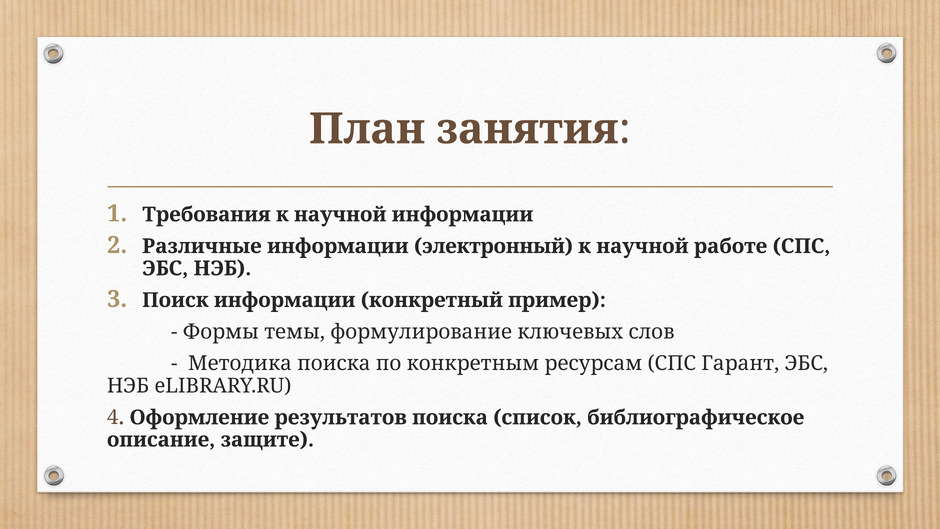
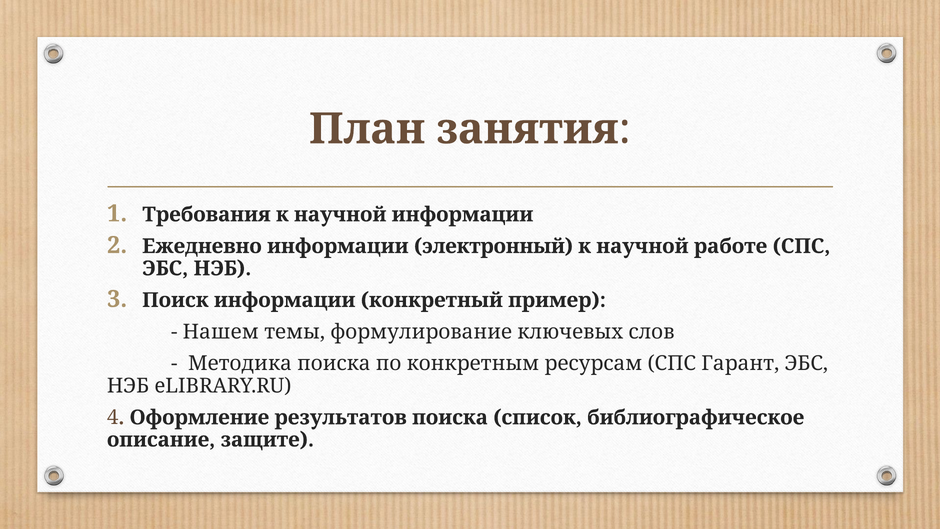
Различные: Различные -> Ежедневно
Формы: Формы -> Нашем
